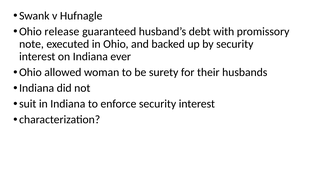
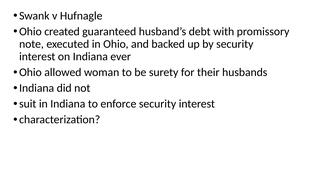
release: release -> created
